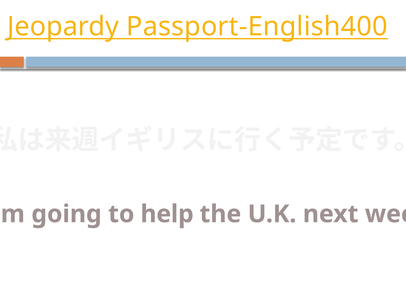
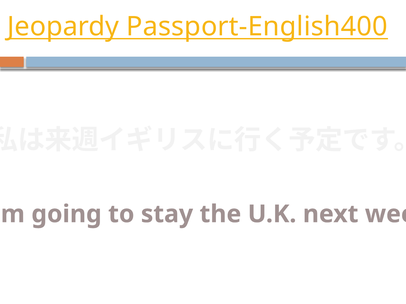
help: help -> stay
